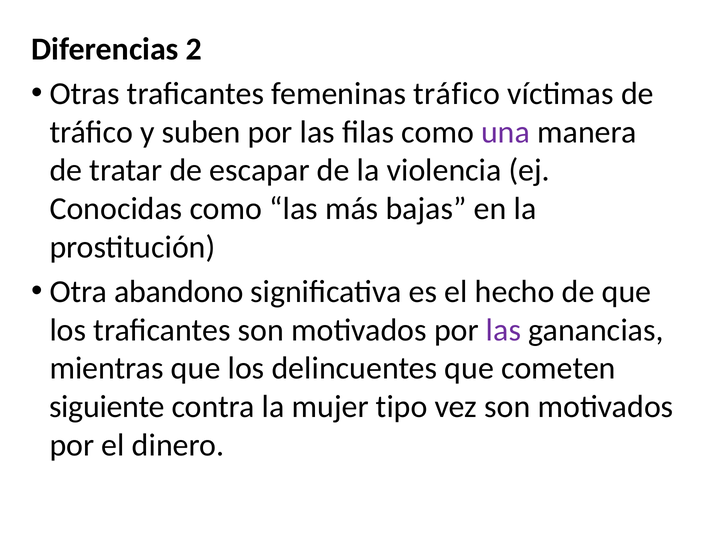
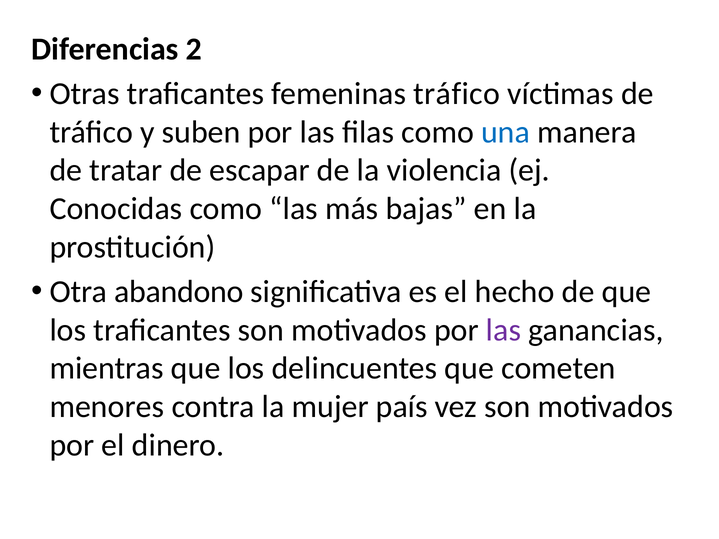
una colour: purple -> blue
siguiente: siguiente -> menores
tipo: tipo -> país
